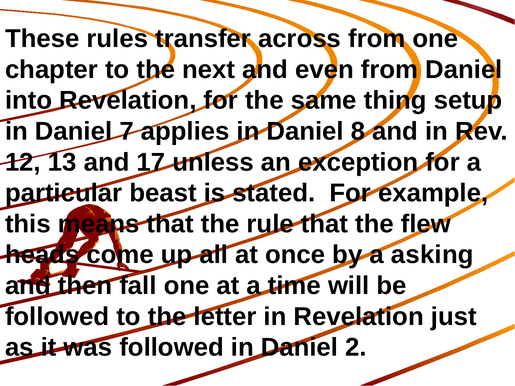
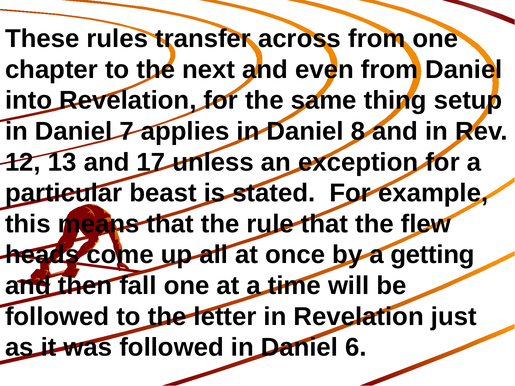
asking: asking -> getting
2: 2 -> 6
